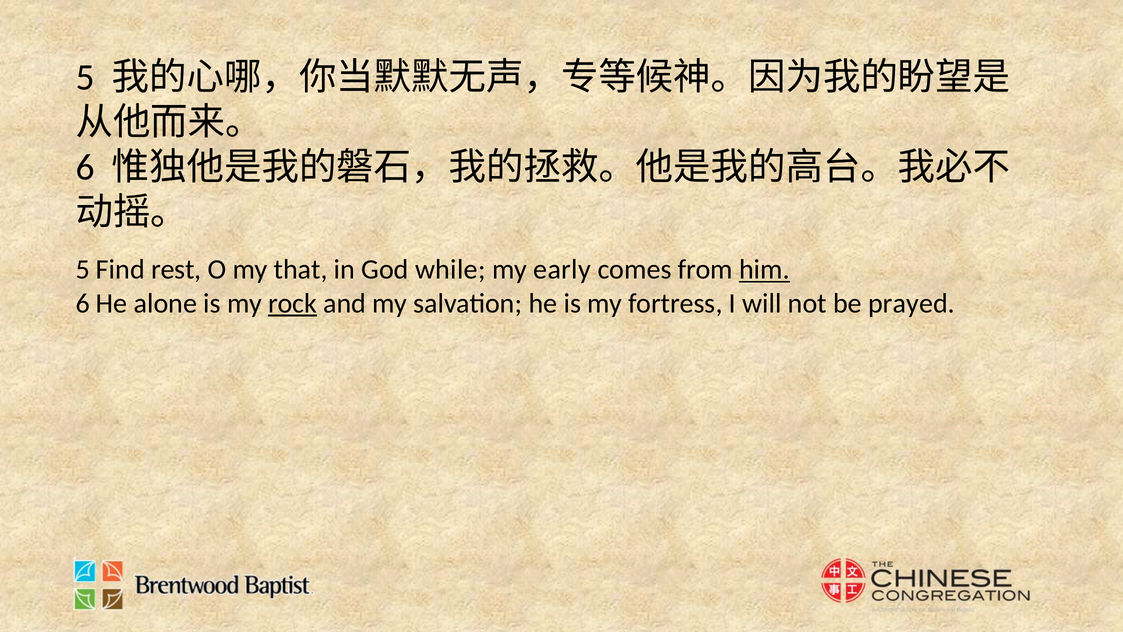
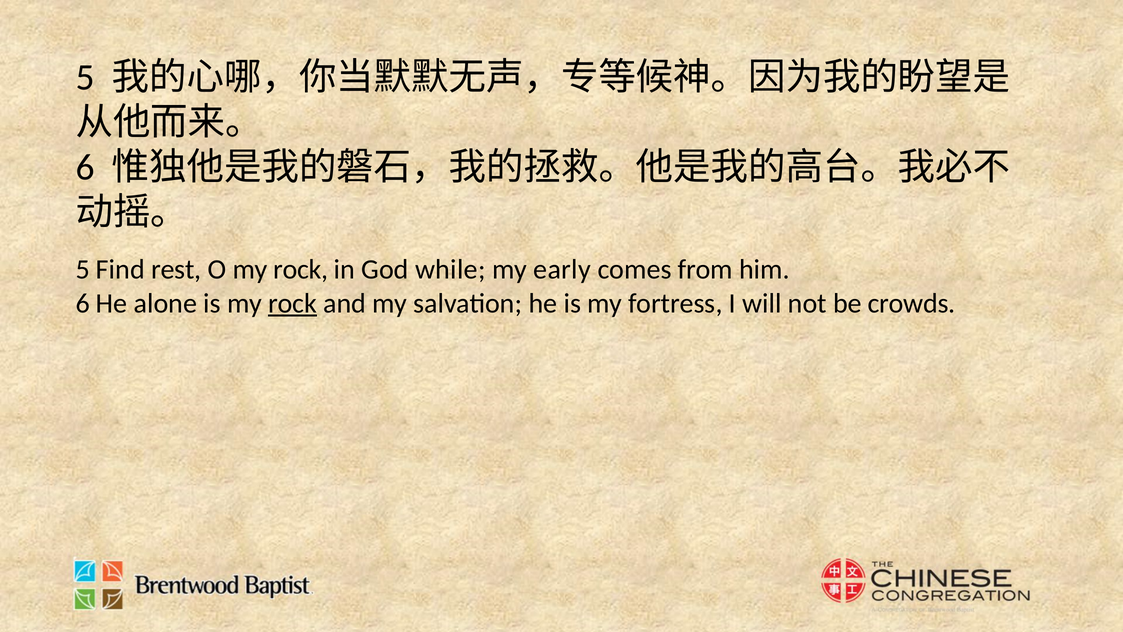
O my that: that -> rock
him underline: present -> none
prayed: prayed -> crowds
